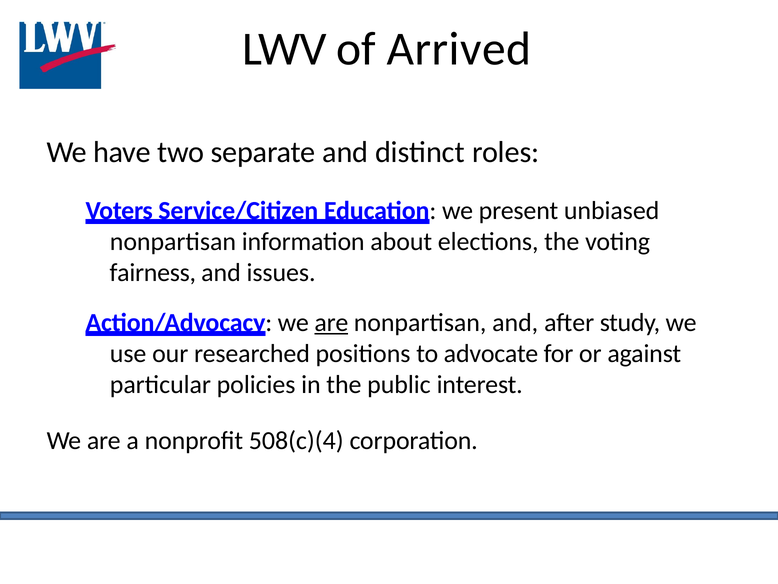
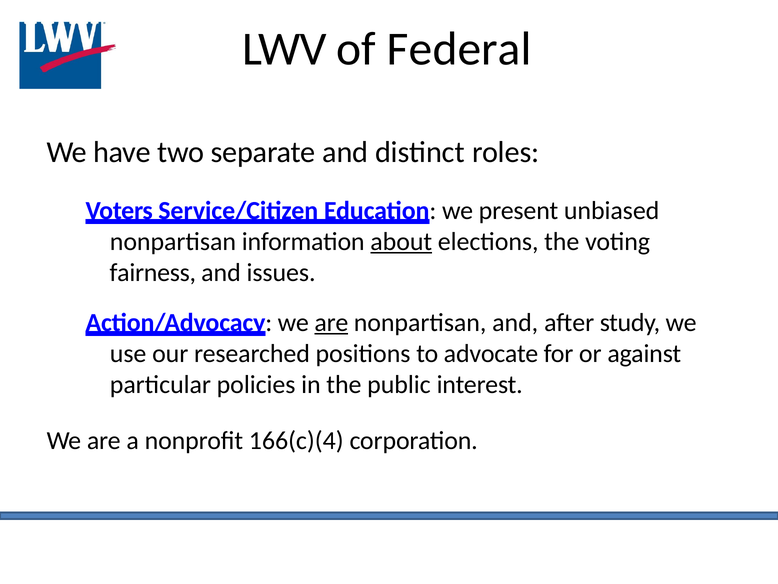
Arrived: Arrived -> Federal
about underline: none -> present
508(c)(4: 508(c)(4 -> 166(c)(4
